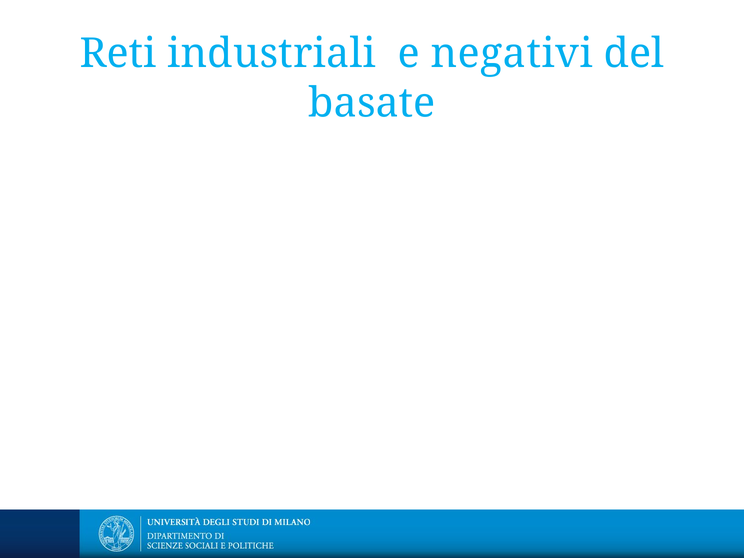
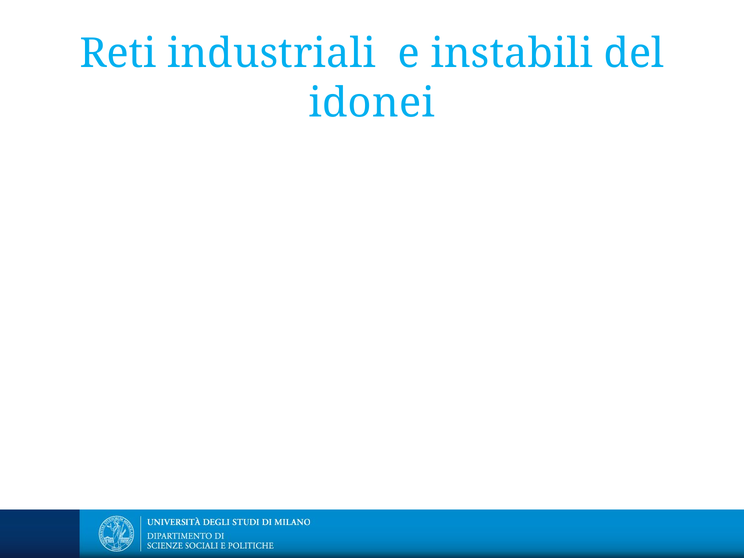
negativi: negativi -> instabili
basate: basate -> idonei
